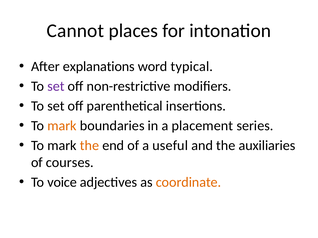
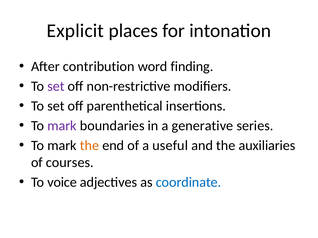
Cannot: Cannot -> Explicit
explanations: explanations -> contribution
typical: typical -> finding
mark at (62, 126) colour: orange -> purple
placement: placement -> generative
coordinate colour: orange -> blue
